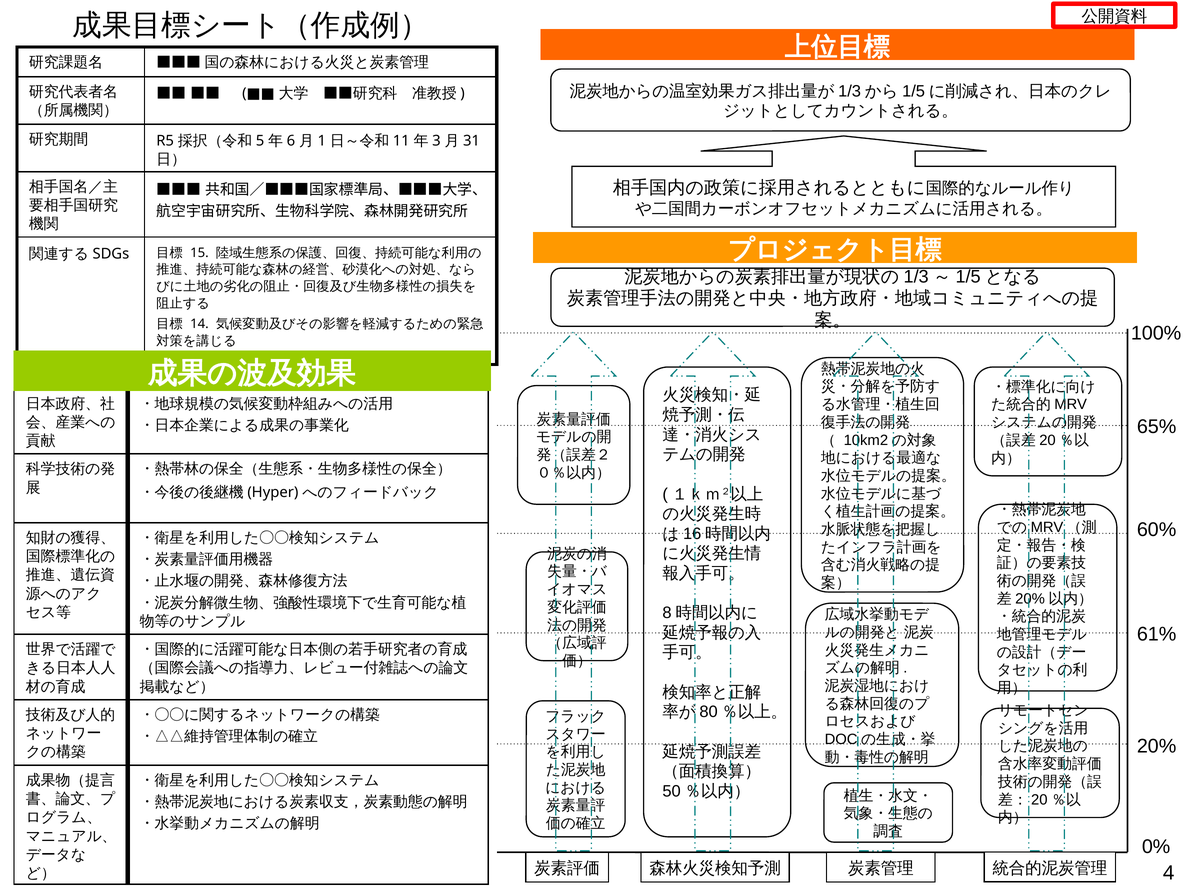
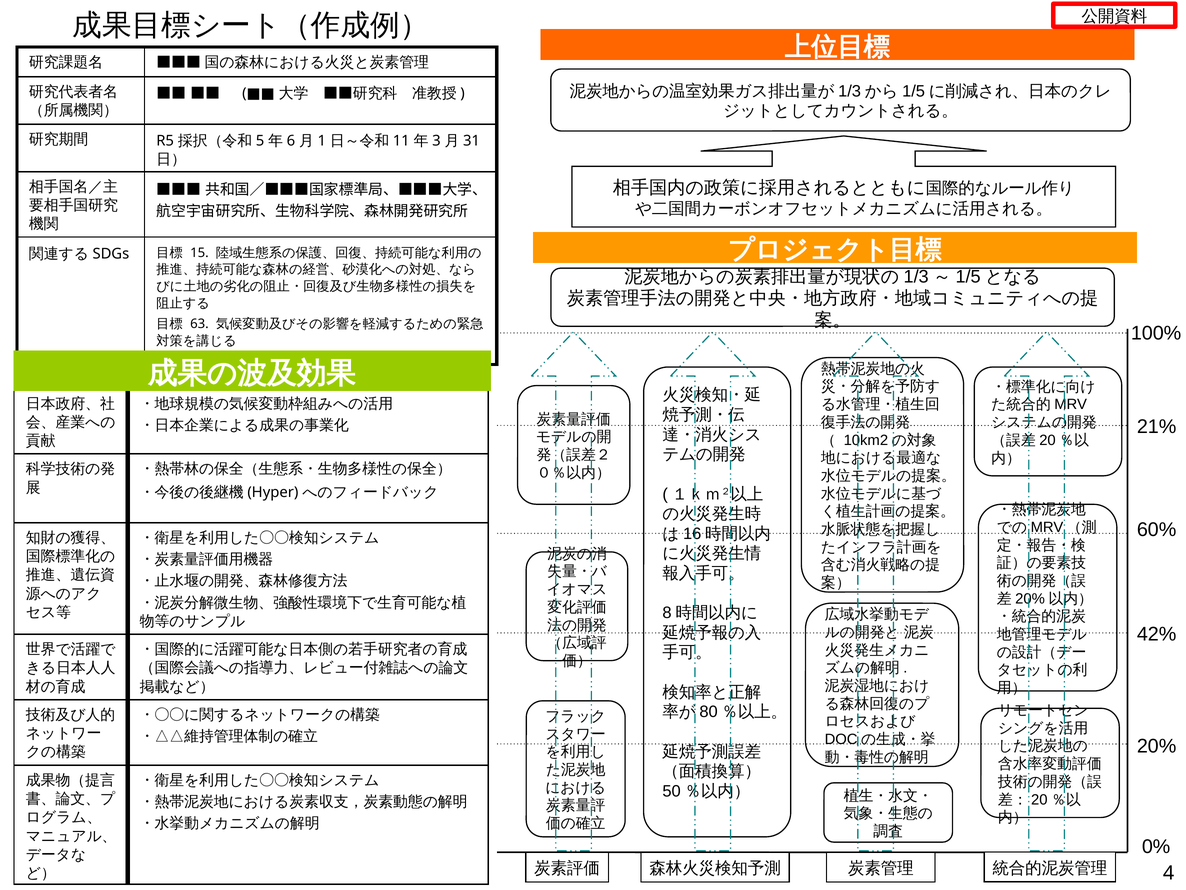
14: 14 -> 63
65%: 65% -> 21%
61%: 61% -> 42%
